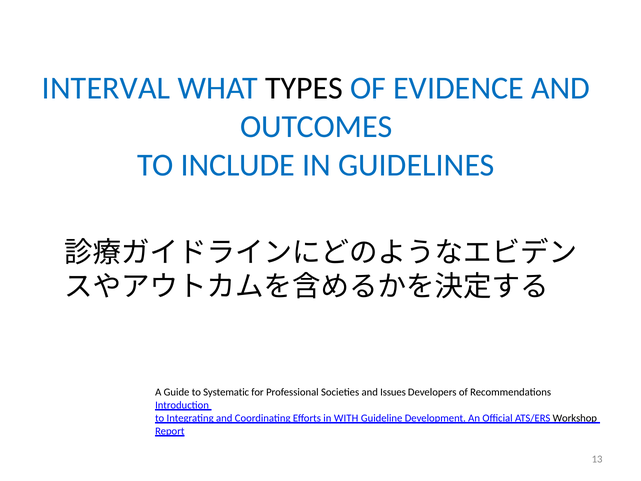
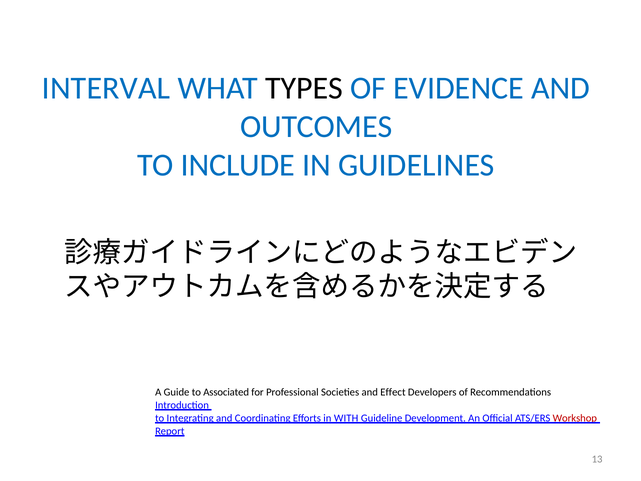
Systematic: Systematic -> Associated
Issues: Issues -> Effect
Workshop colour: black -> red
